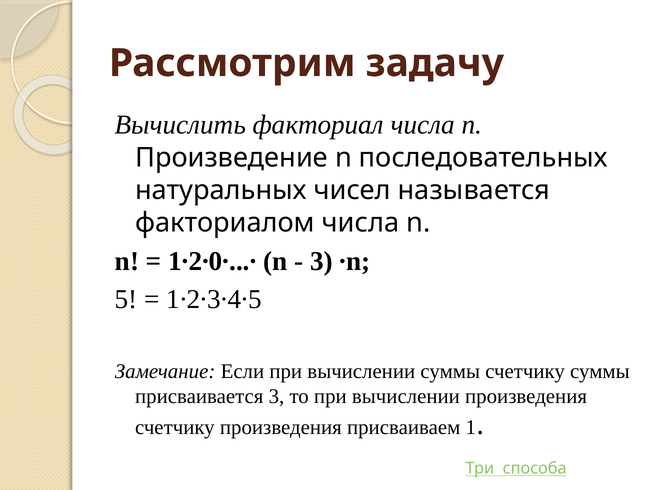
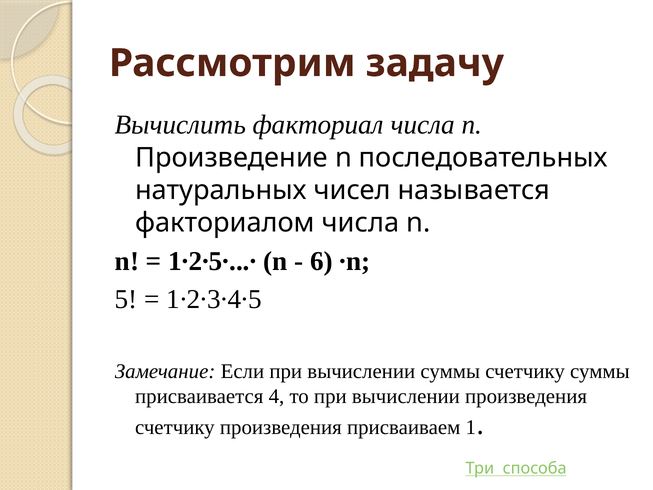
1∙2∙0∙...∙: 1∙2∙0∙...∙ -> 1∙2∙5∙...∙
3 at (321, 261): 3 -> 6
присваивается 3: 3 -> 4
